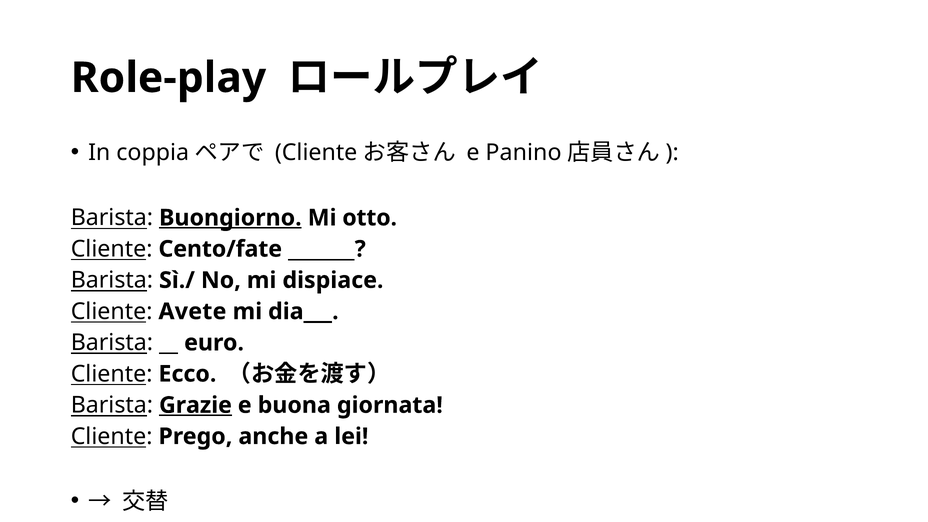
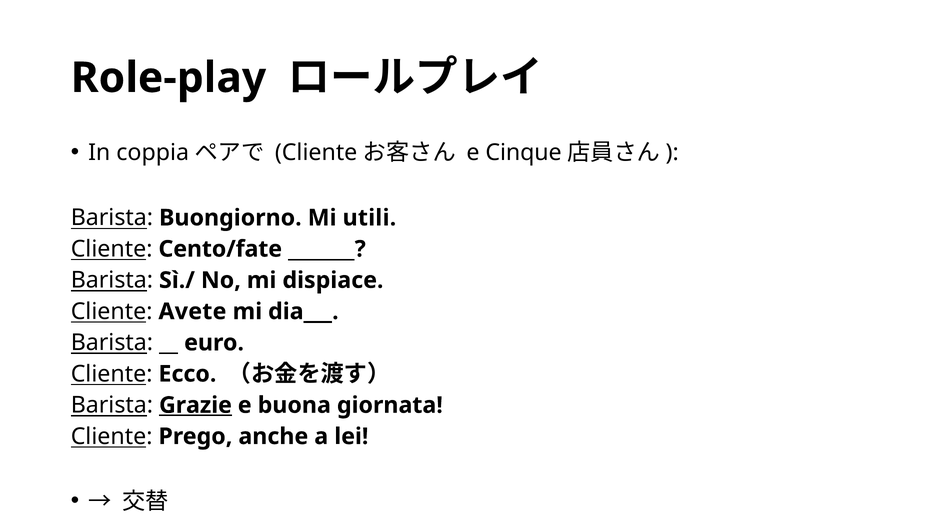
Panino: Panino -> Cinque
Buongiorno underline: present -> none
otto: otto -> utili
